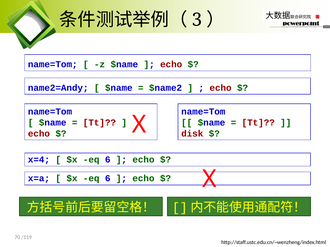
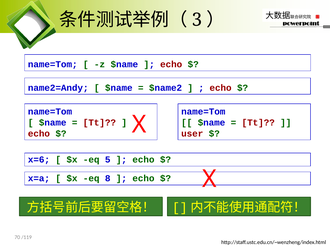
disk: disk -> user
x=4: x=4 -> x=6
6 at (108, 160): 6 -> 5
6 at (108, 179): 6 -> 8
